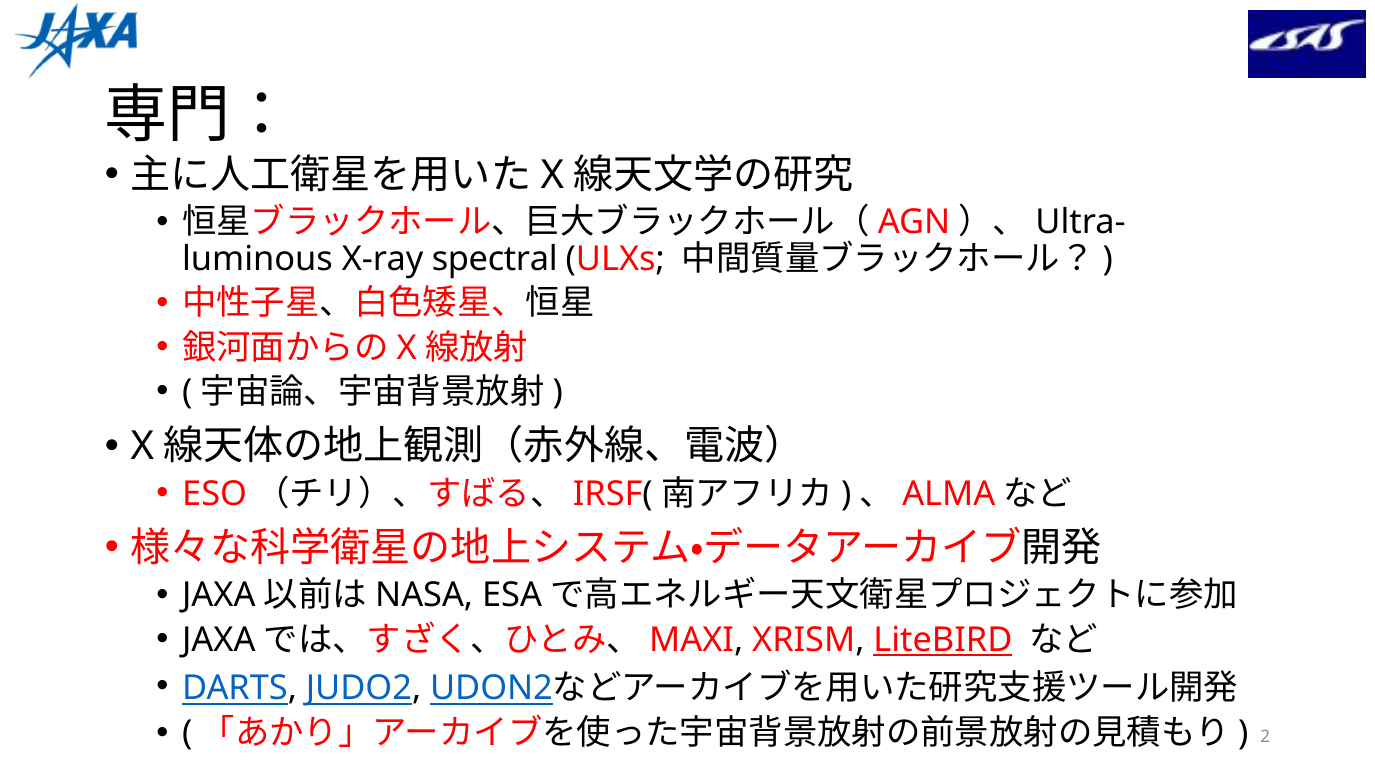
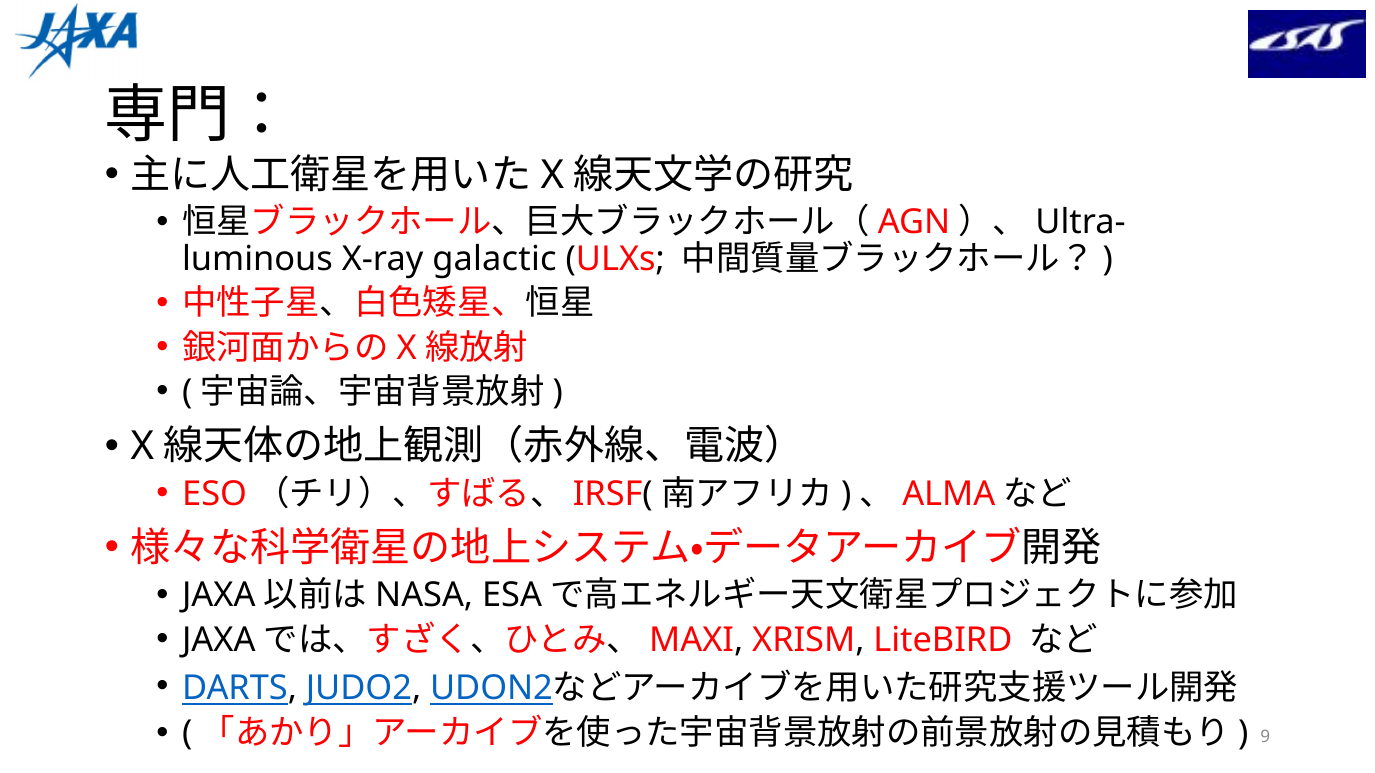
spectral: spectral -> galactic
LiteBIRD underline: present -> none
2: 2 -> 9
